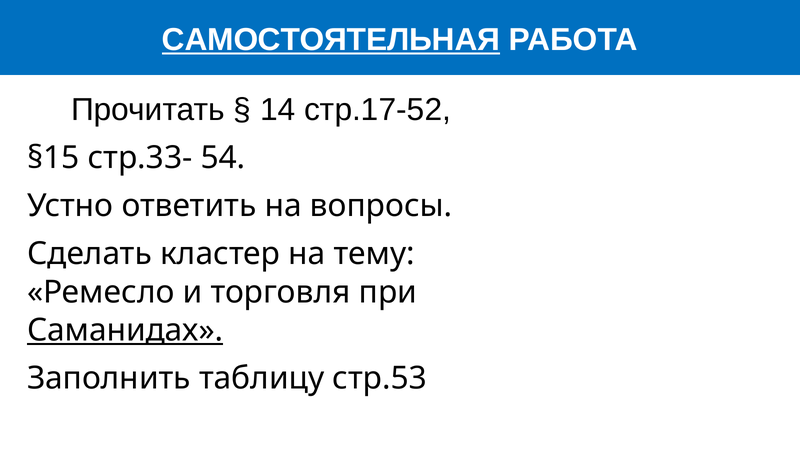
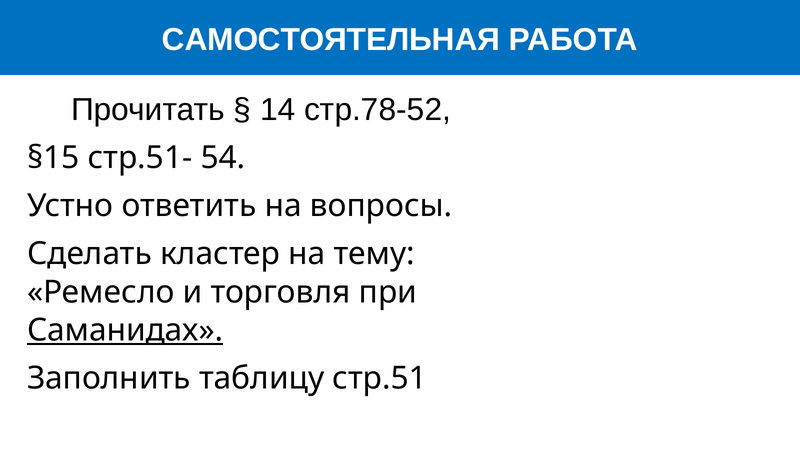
САМОСТОЯТЕЛЬНАЯ underline: present -> none
стр.17-52: стр.17-52 -> стр.78-52
стр.33-: стр.33- -> стр.51-
стр.53: стр.53 -> стр.51
